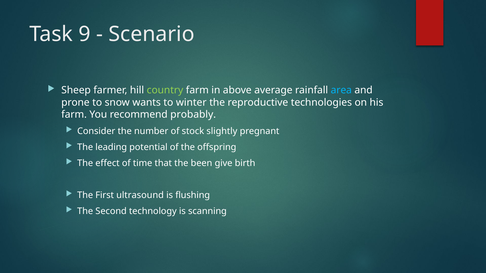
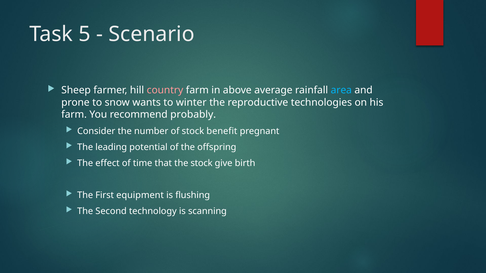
9: 9 -> 5
country colour: light green -> pink
slightly: slightly -> benefit
the been: been -> stock
ultrasound: ultrasound -> equipment
